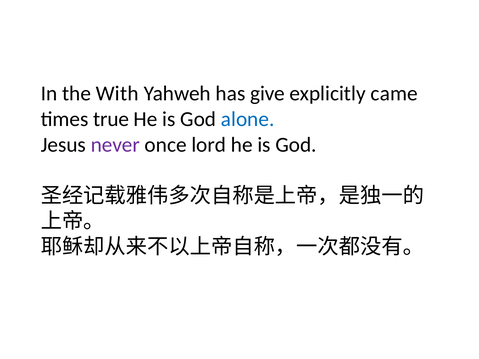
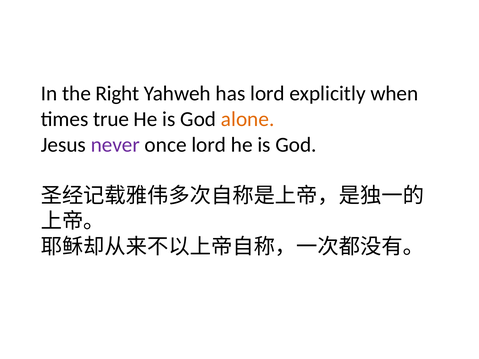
With: With -> Right
has give: give -> lord
came: came -> when
alone colour: blue -> orange
